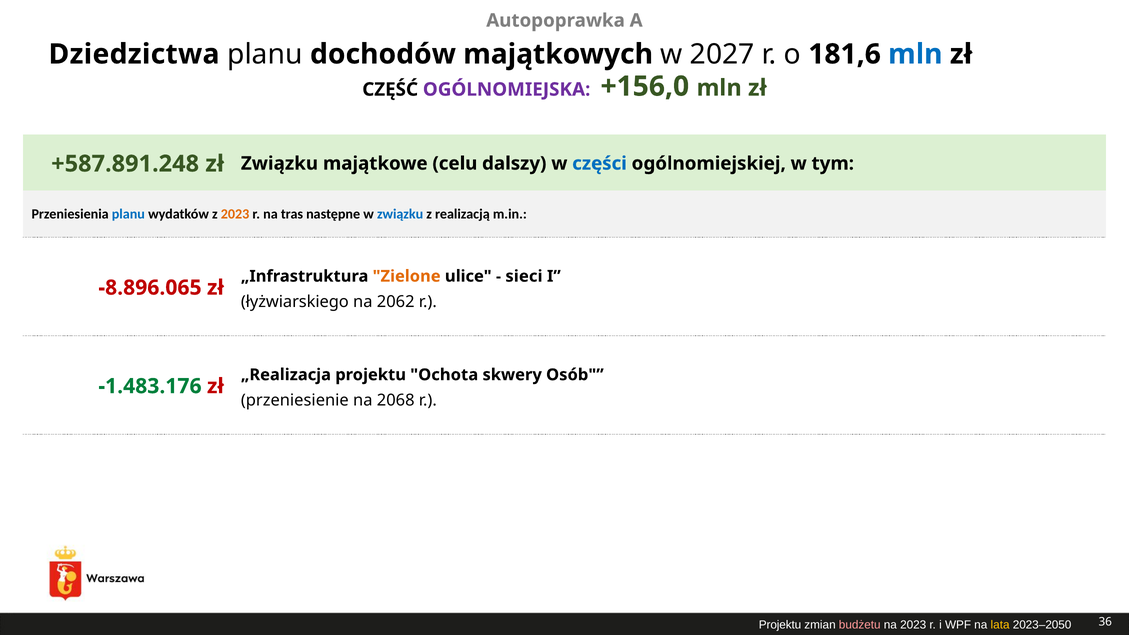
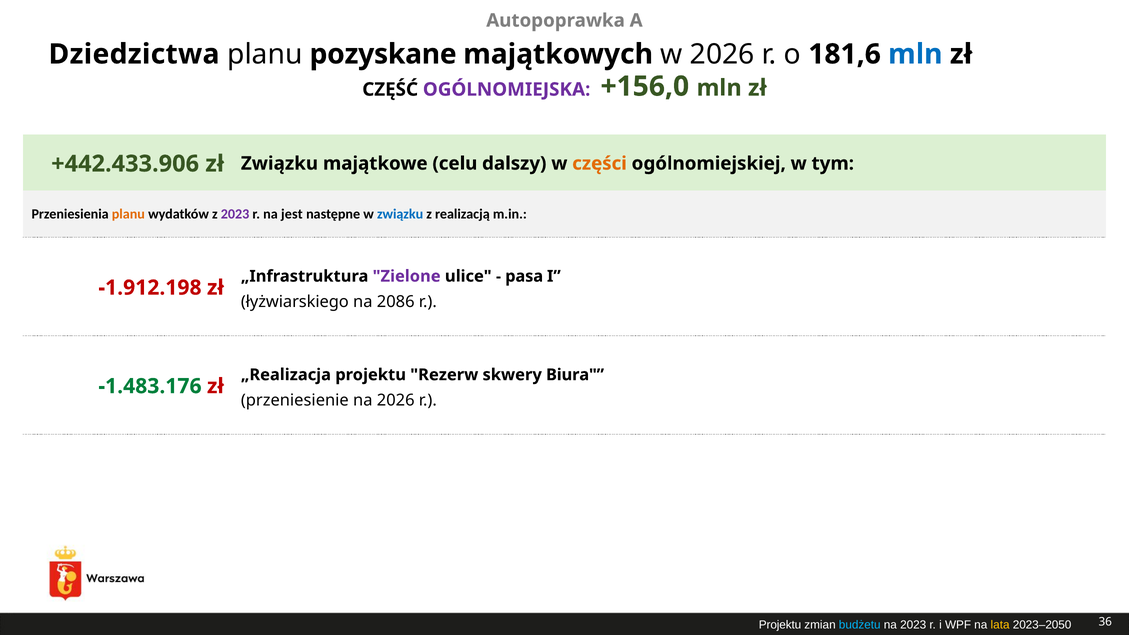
dochodów: dochodów -> pozyskane
w 2027: 2027 -> 2026
+587.891.248: +587.891.248 -> +442.433.906
części colour: blue -> orange
planu at (128, 214) colour: blue -> orange
2023 at (235, 214) colour: orange -> purple
tras: tras -> jest
Zielone colour: orange -> purple
sieci: sieci -> pasa
-8.896.065: -8.896.065 -> -1.912.198
2062: 2062 -> 2086
Ochota: Ochota -> Rezerw
Osób: Osób -> Biura
na 2068: 2068 -> 2026
budżetu colour: pink -> light blue
